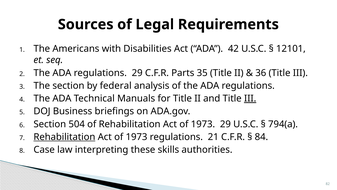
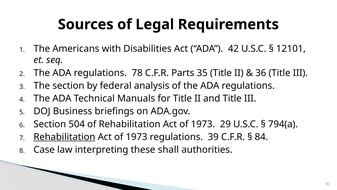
regulations 29: 29 -> 78
III at (250, 98) underline: present -> none
21: 21 -> 39
skills: skills -> shall
